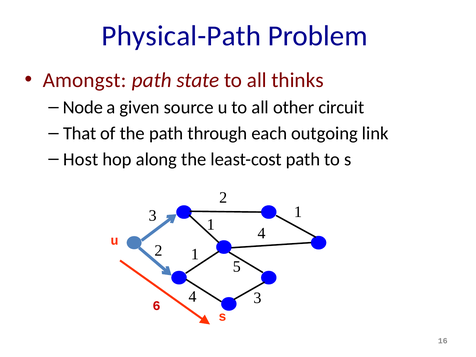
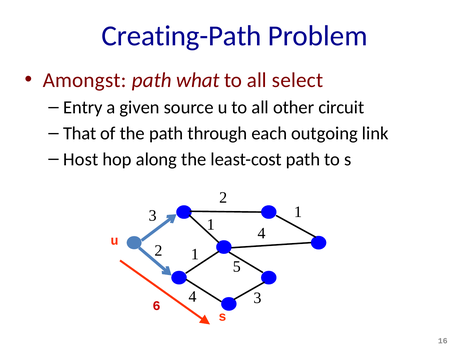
Physical-Path: Physical-Path -> Creating-Path
state: state -> what
thinks: thinks -> select
Node: Node -> Entry
